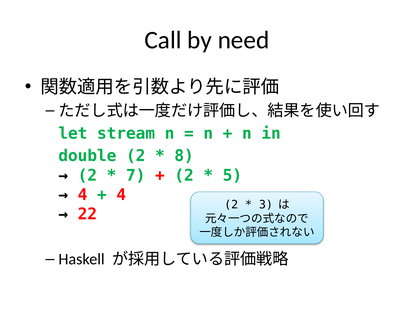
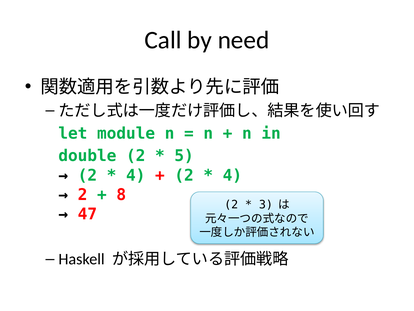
stream: stream -> module
8: 8 -> 5
7 at (136, 175): 7 -> 4
5 at (233, 175): 5 -> 4
4 at (83, 194): 4 -> 2
4 at (121, 194): 4 -> 8
22: 22 -> 47
